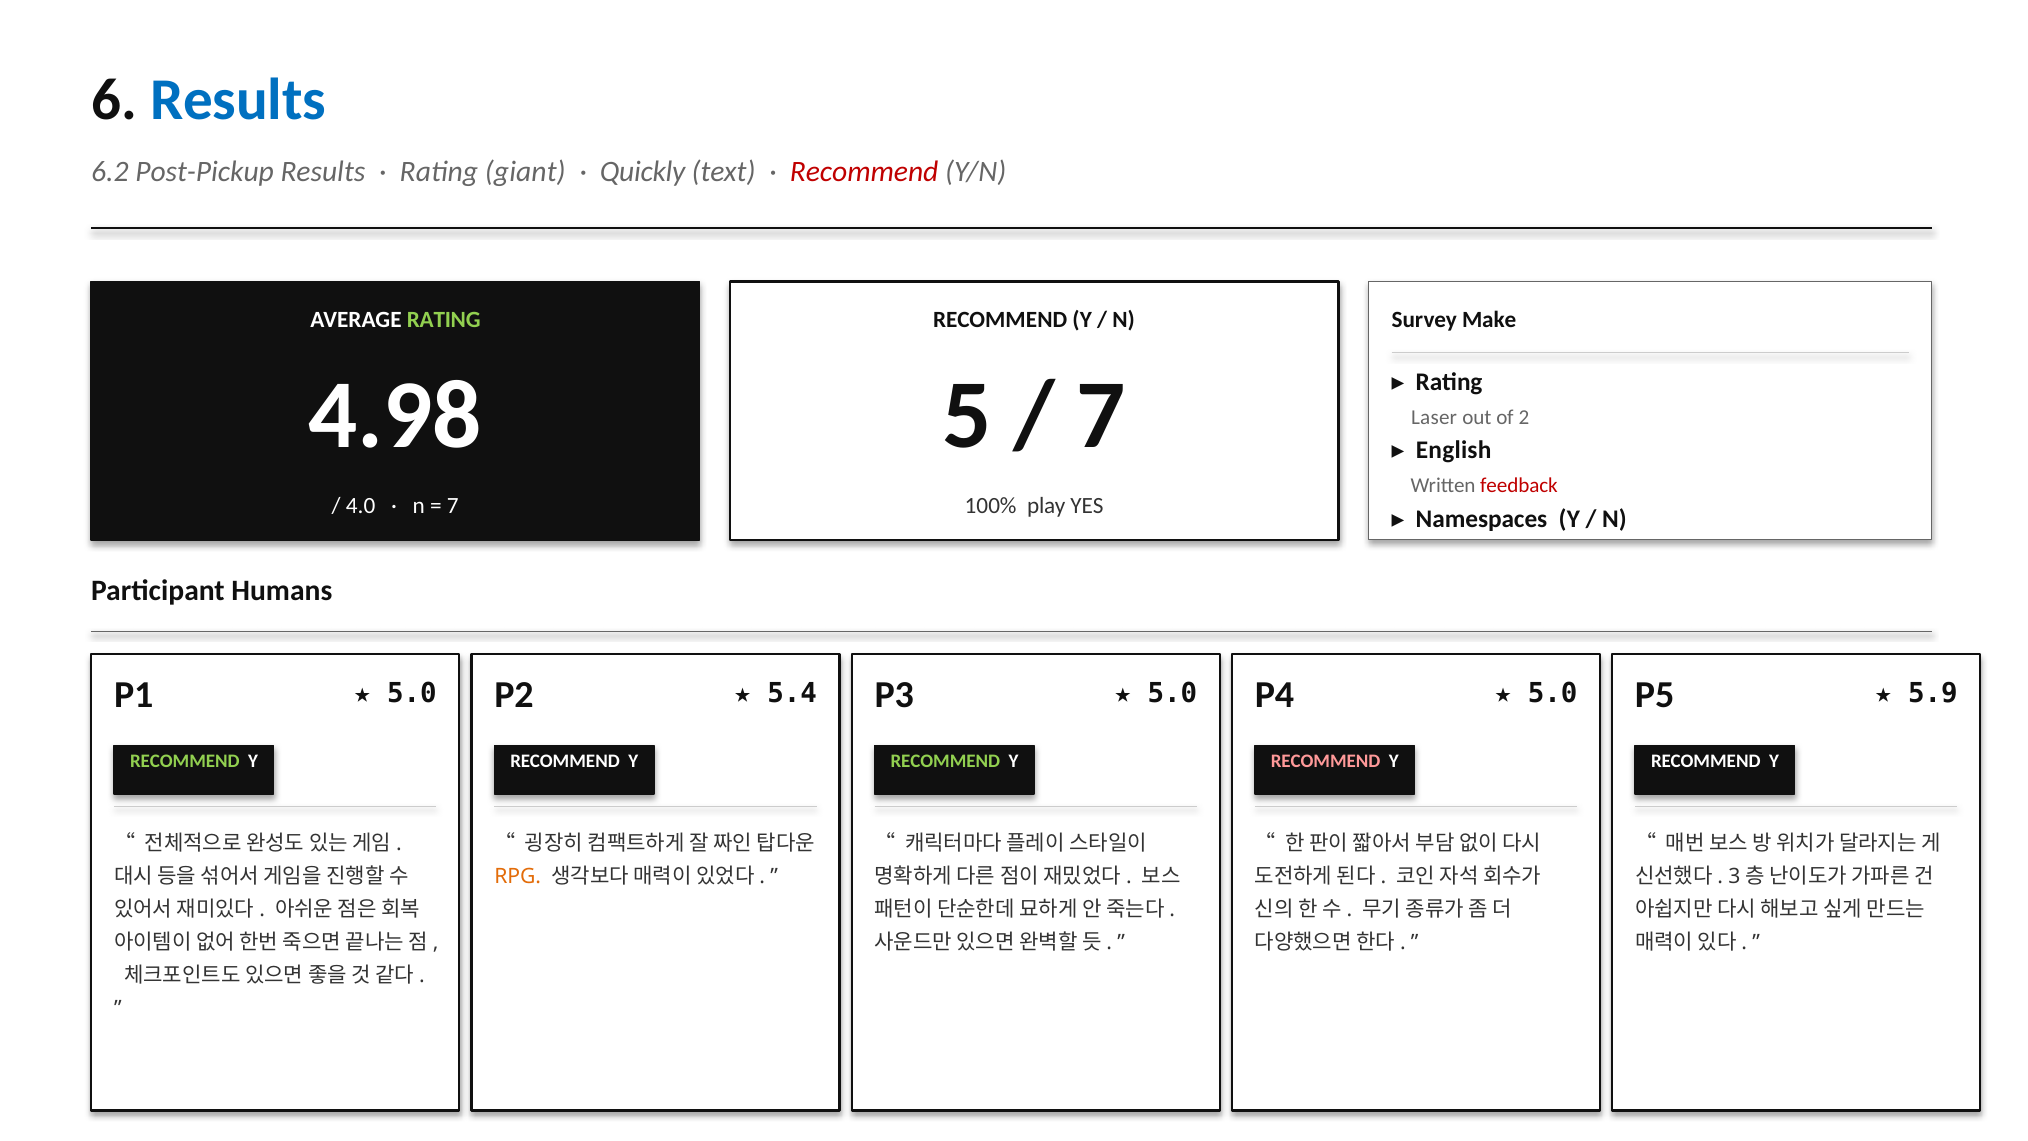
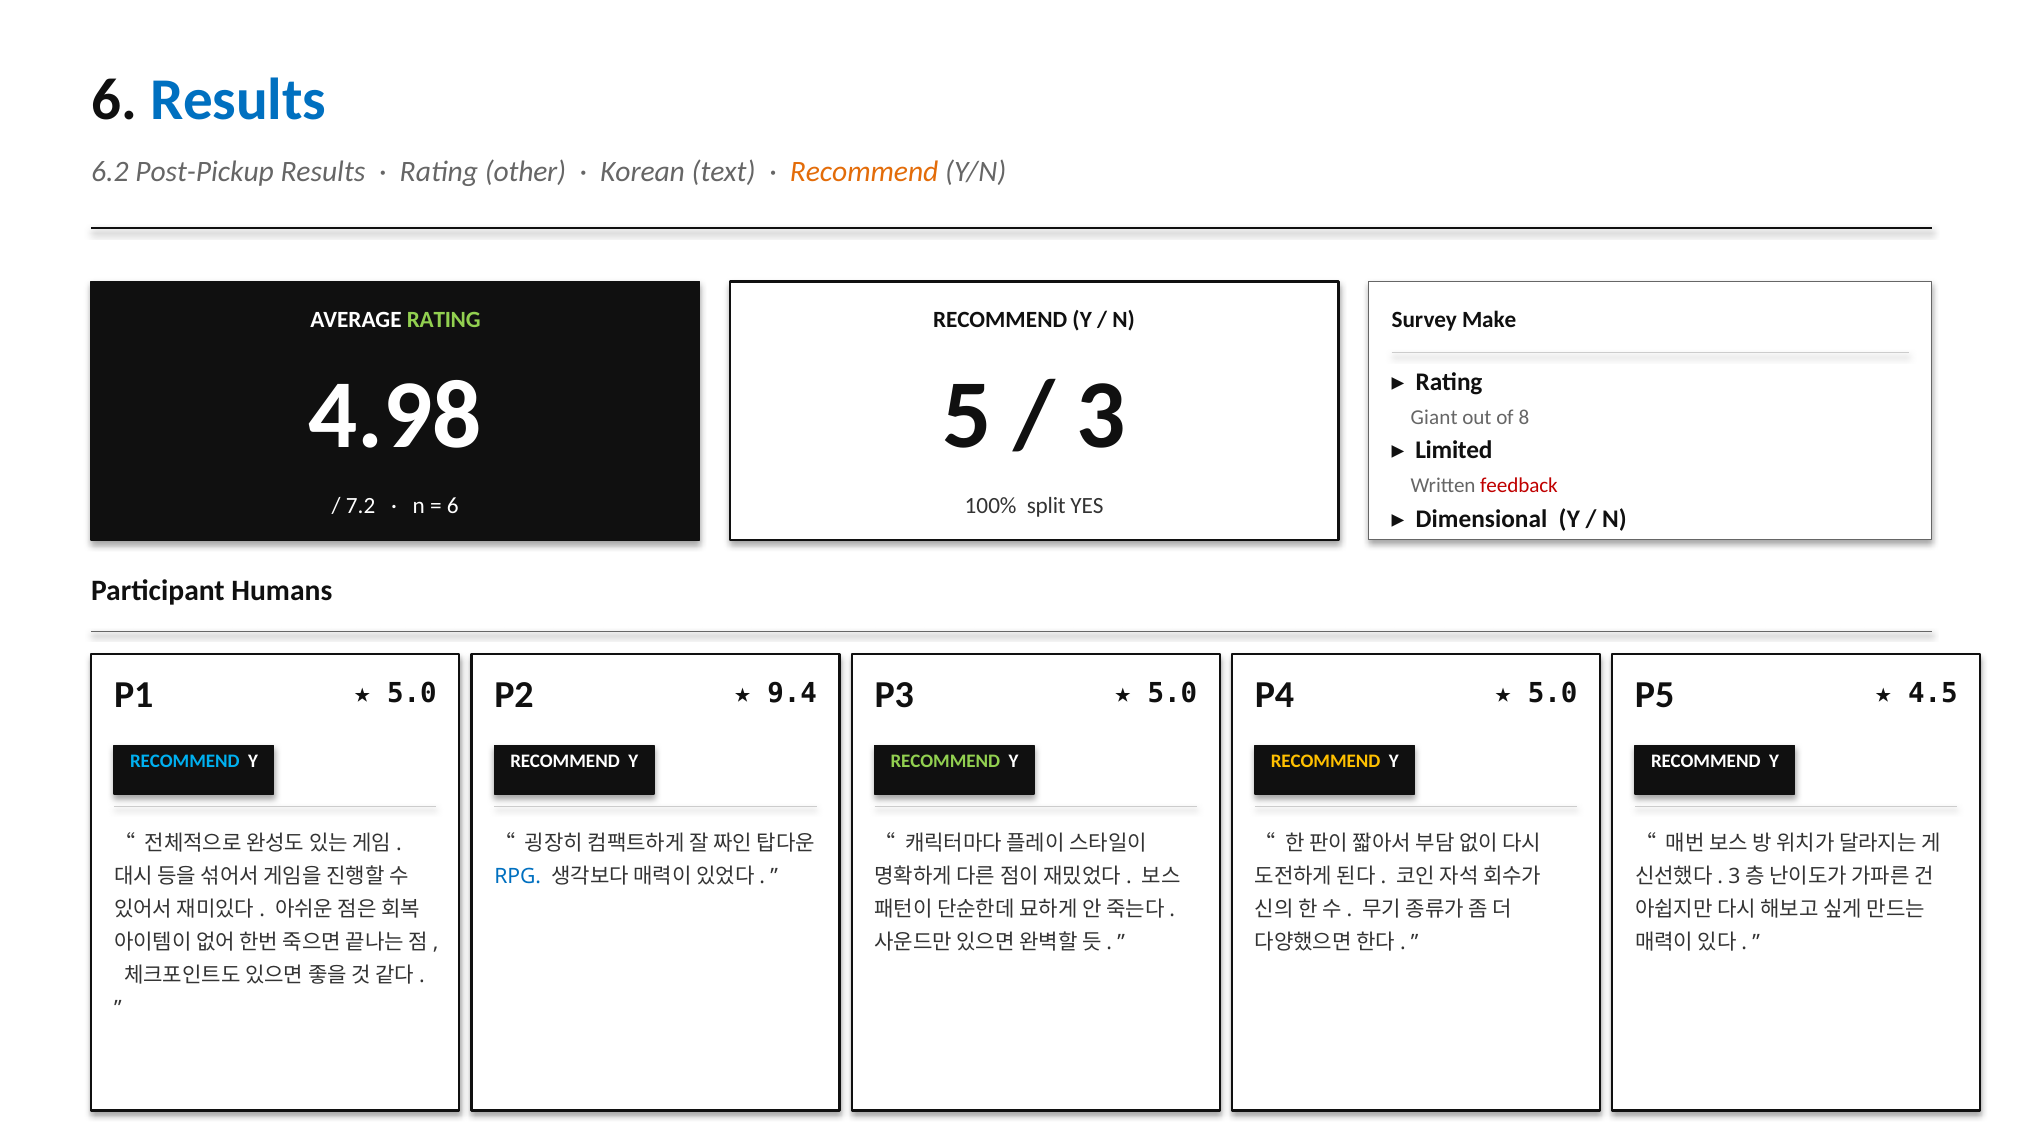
giant: giant -> other
Quickly: Quickly -> Korean
Recommend at (864, 172) colour: red -> orange
7 at (1101, 415): 7 -> 3
Laser: Laser -> Giant
2: 2 -> 8
English: English -> Limited
4.0: 4.0 -> 7.2
7 at (453, 505): 7 -> 6
play: play -> split
Namespaces: Namespaces -> Dimensional
5.4: 5.4 -> 9.4
5.9: 5.9 -> 4.5
RECOMMEND at (185, 761) colour: light green -> light blue
RECOMMEND at (1326, 761) colour: pink -> yellow
RPG colour: orange -> blue
